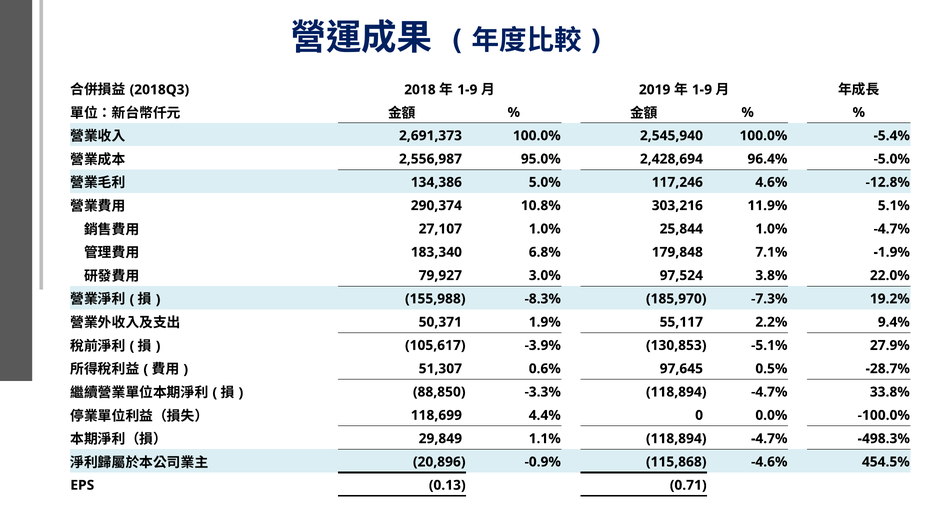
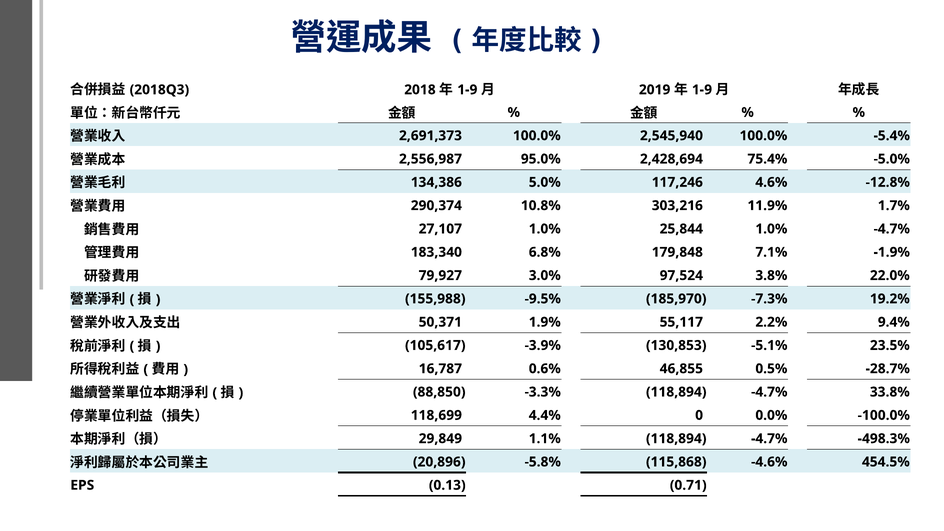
96.4%: 96.4% -> 75.4%
5.1%: 5.1% -> 1.7%
-8.3%: -8.3% -> -9.5%
27.9%: 27.9% -> 23.5%
51,307: 51,307 -> 16,787
97,645: 97,645 -> 46,855
-0.9%: -0.9% -> -5.8%
